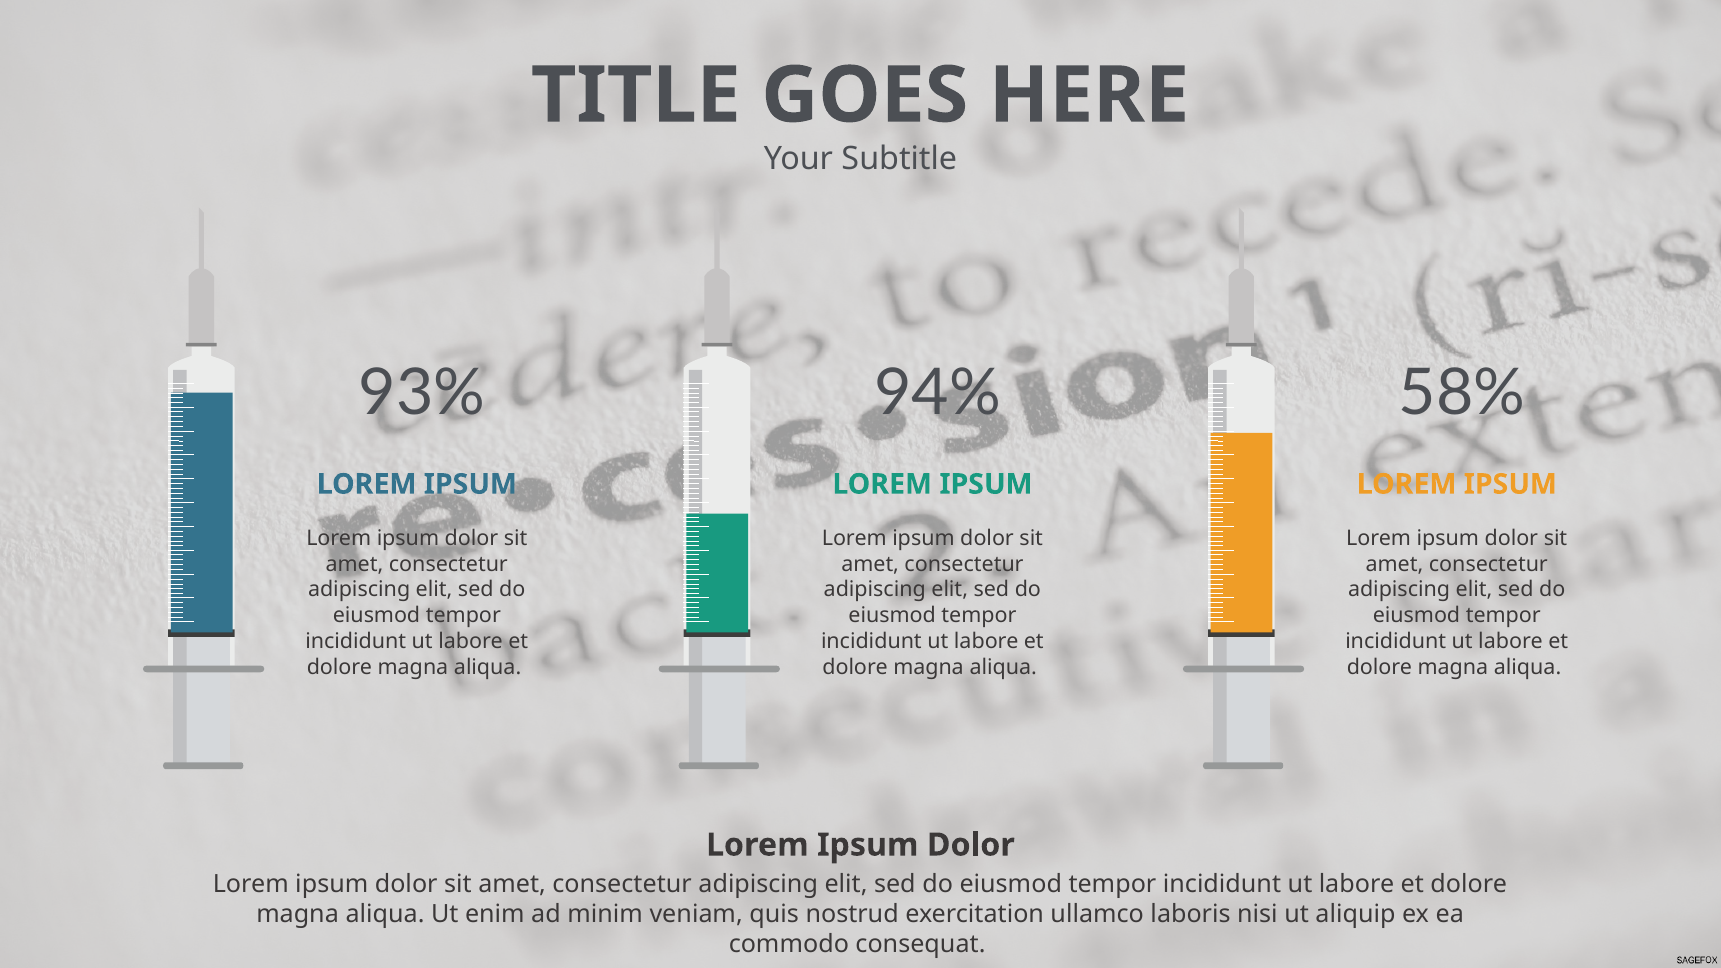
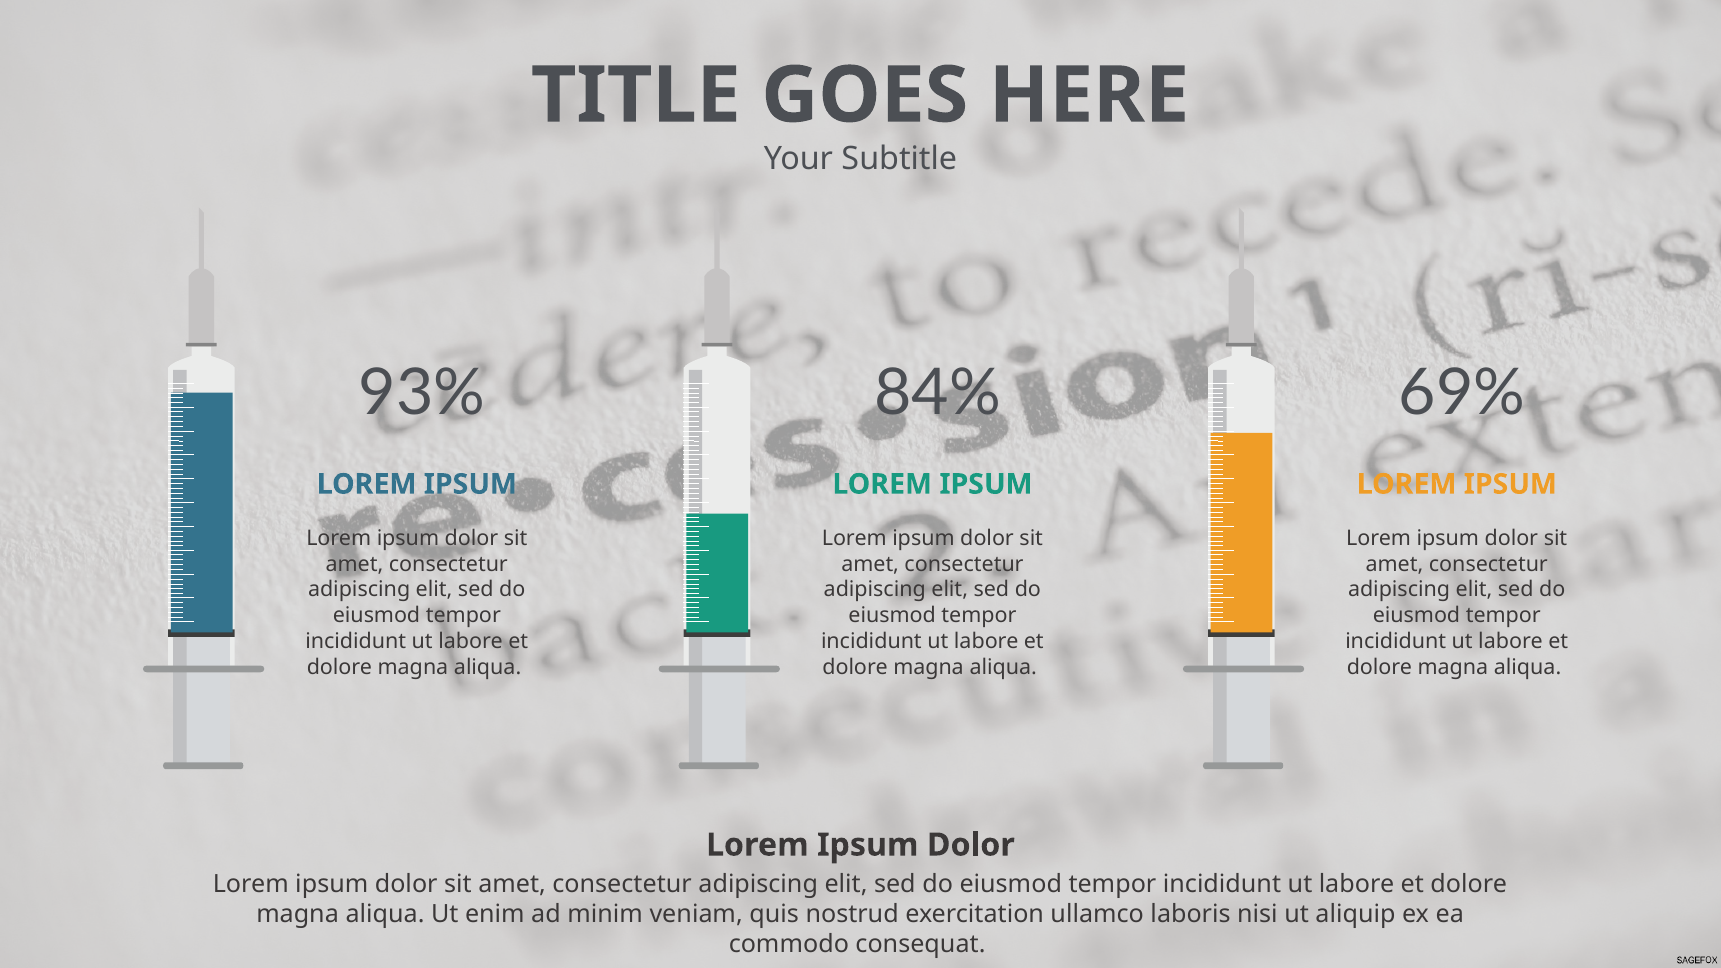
94%: 94% -> 84%
58%: 58% -> 69%
